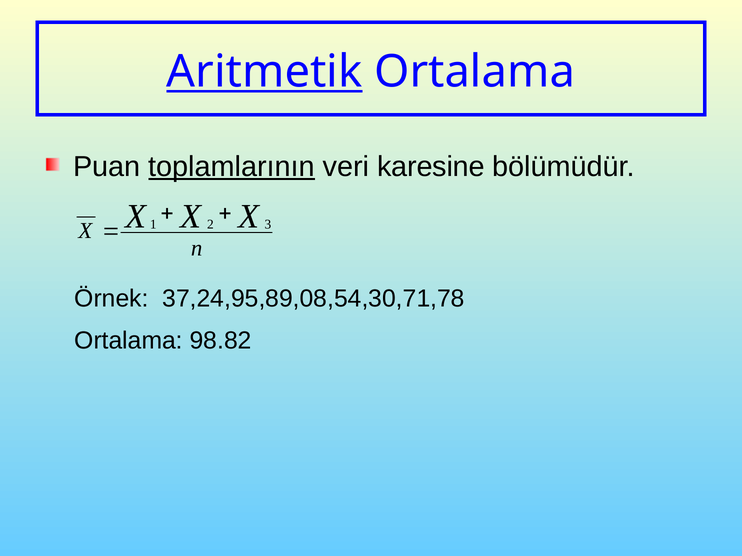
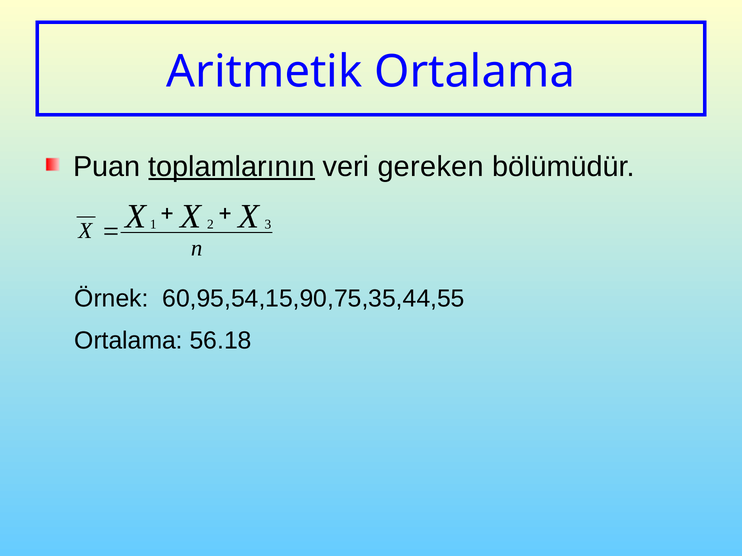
Aritmetik underline: present -> none
karesine: karesine -> gereken
37,24,95,89,08,54,30,71,78: 37,24,95,89,08,54,30,71,78 -> 60,95,54,15,90,75,35,44,55
98.82: 98.82 -> 56.18
